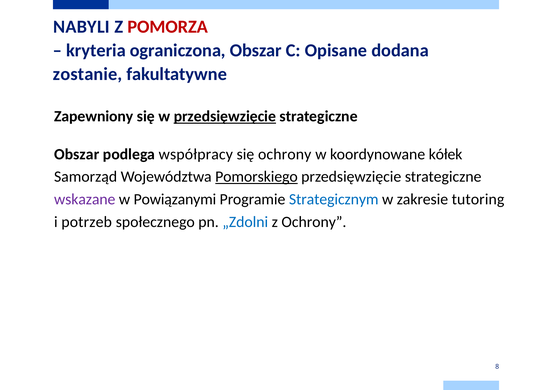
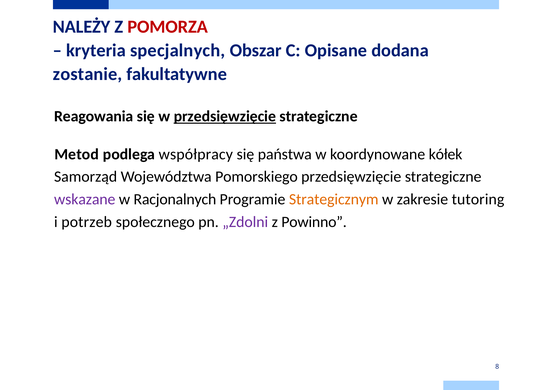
NABYLI: NABYLI -> NALEŻY
ograniczona: ograniczona -> specjalnych
Zapewniony: Zapewniony -> Reagowania
Obszar at (77, 154): Obszar -> Metod
się ochrony: ochrony -> państwa
Pomorskiego underline: present -> none
Powiązanymi: Powiązanymi -> Racjonalnych
Strategicznym colour: blue -> orange
„Zdolni colour: blue -> purple
z Ochrony: Ochrony -> Powinno
